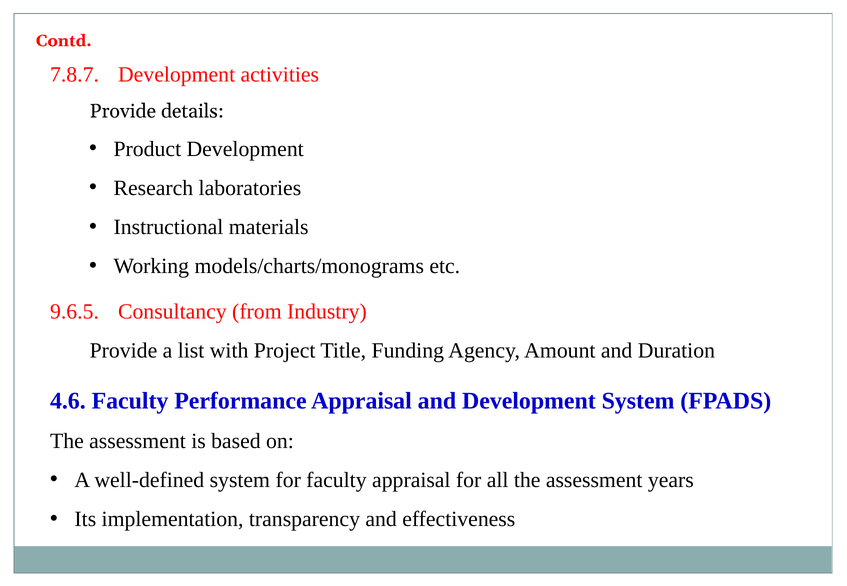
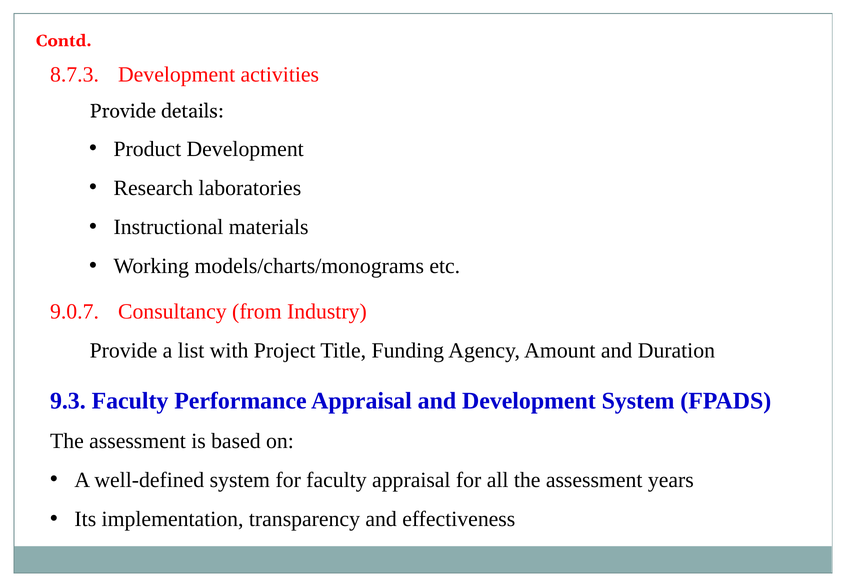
7.8.7: 7.8.7 -> 8.7.3
9.6.5: 9.6.5 -> 9.0.7
4.6: 4.6 -> 9.3
